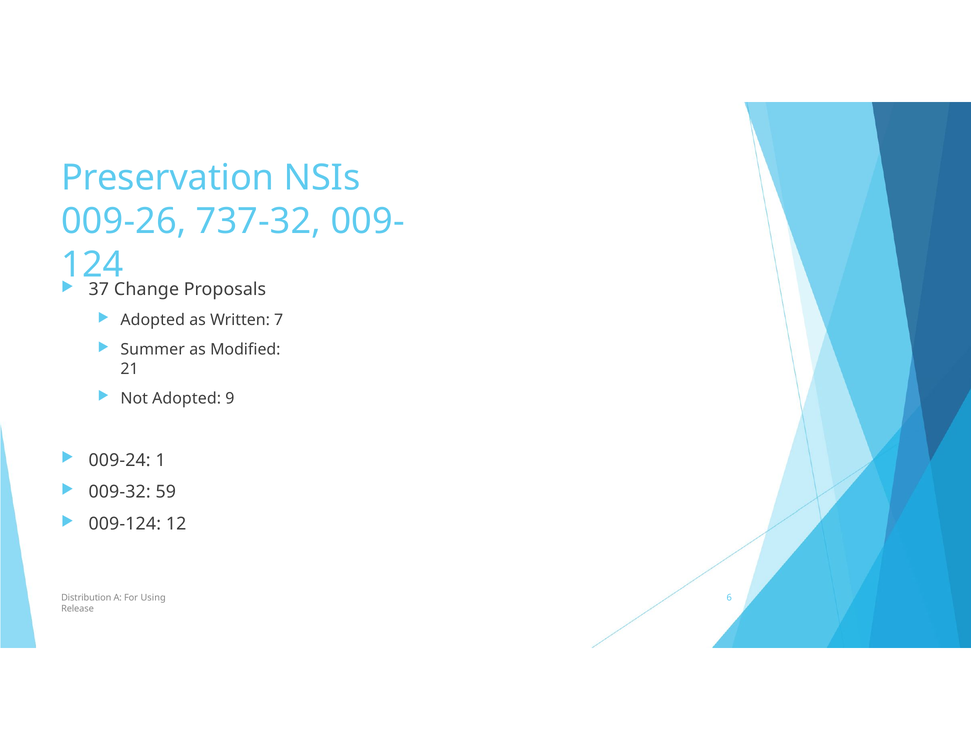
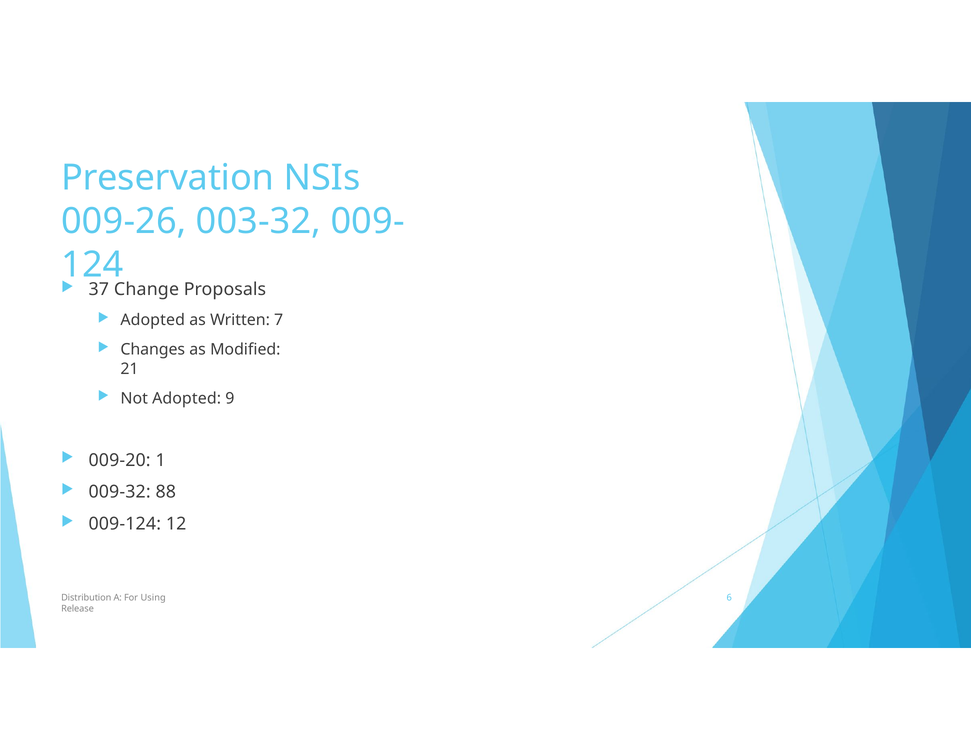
737-32: 737-32 -> 003-32
Summer: Summer -> Changes
009-24: 009-24 -> 009-20
59: 59 -> 88
